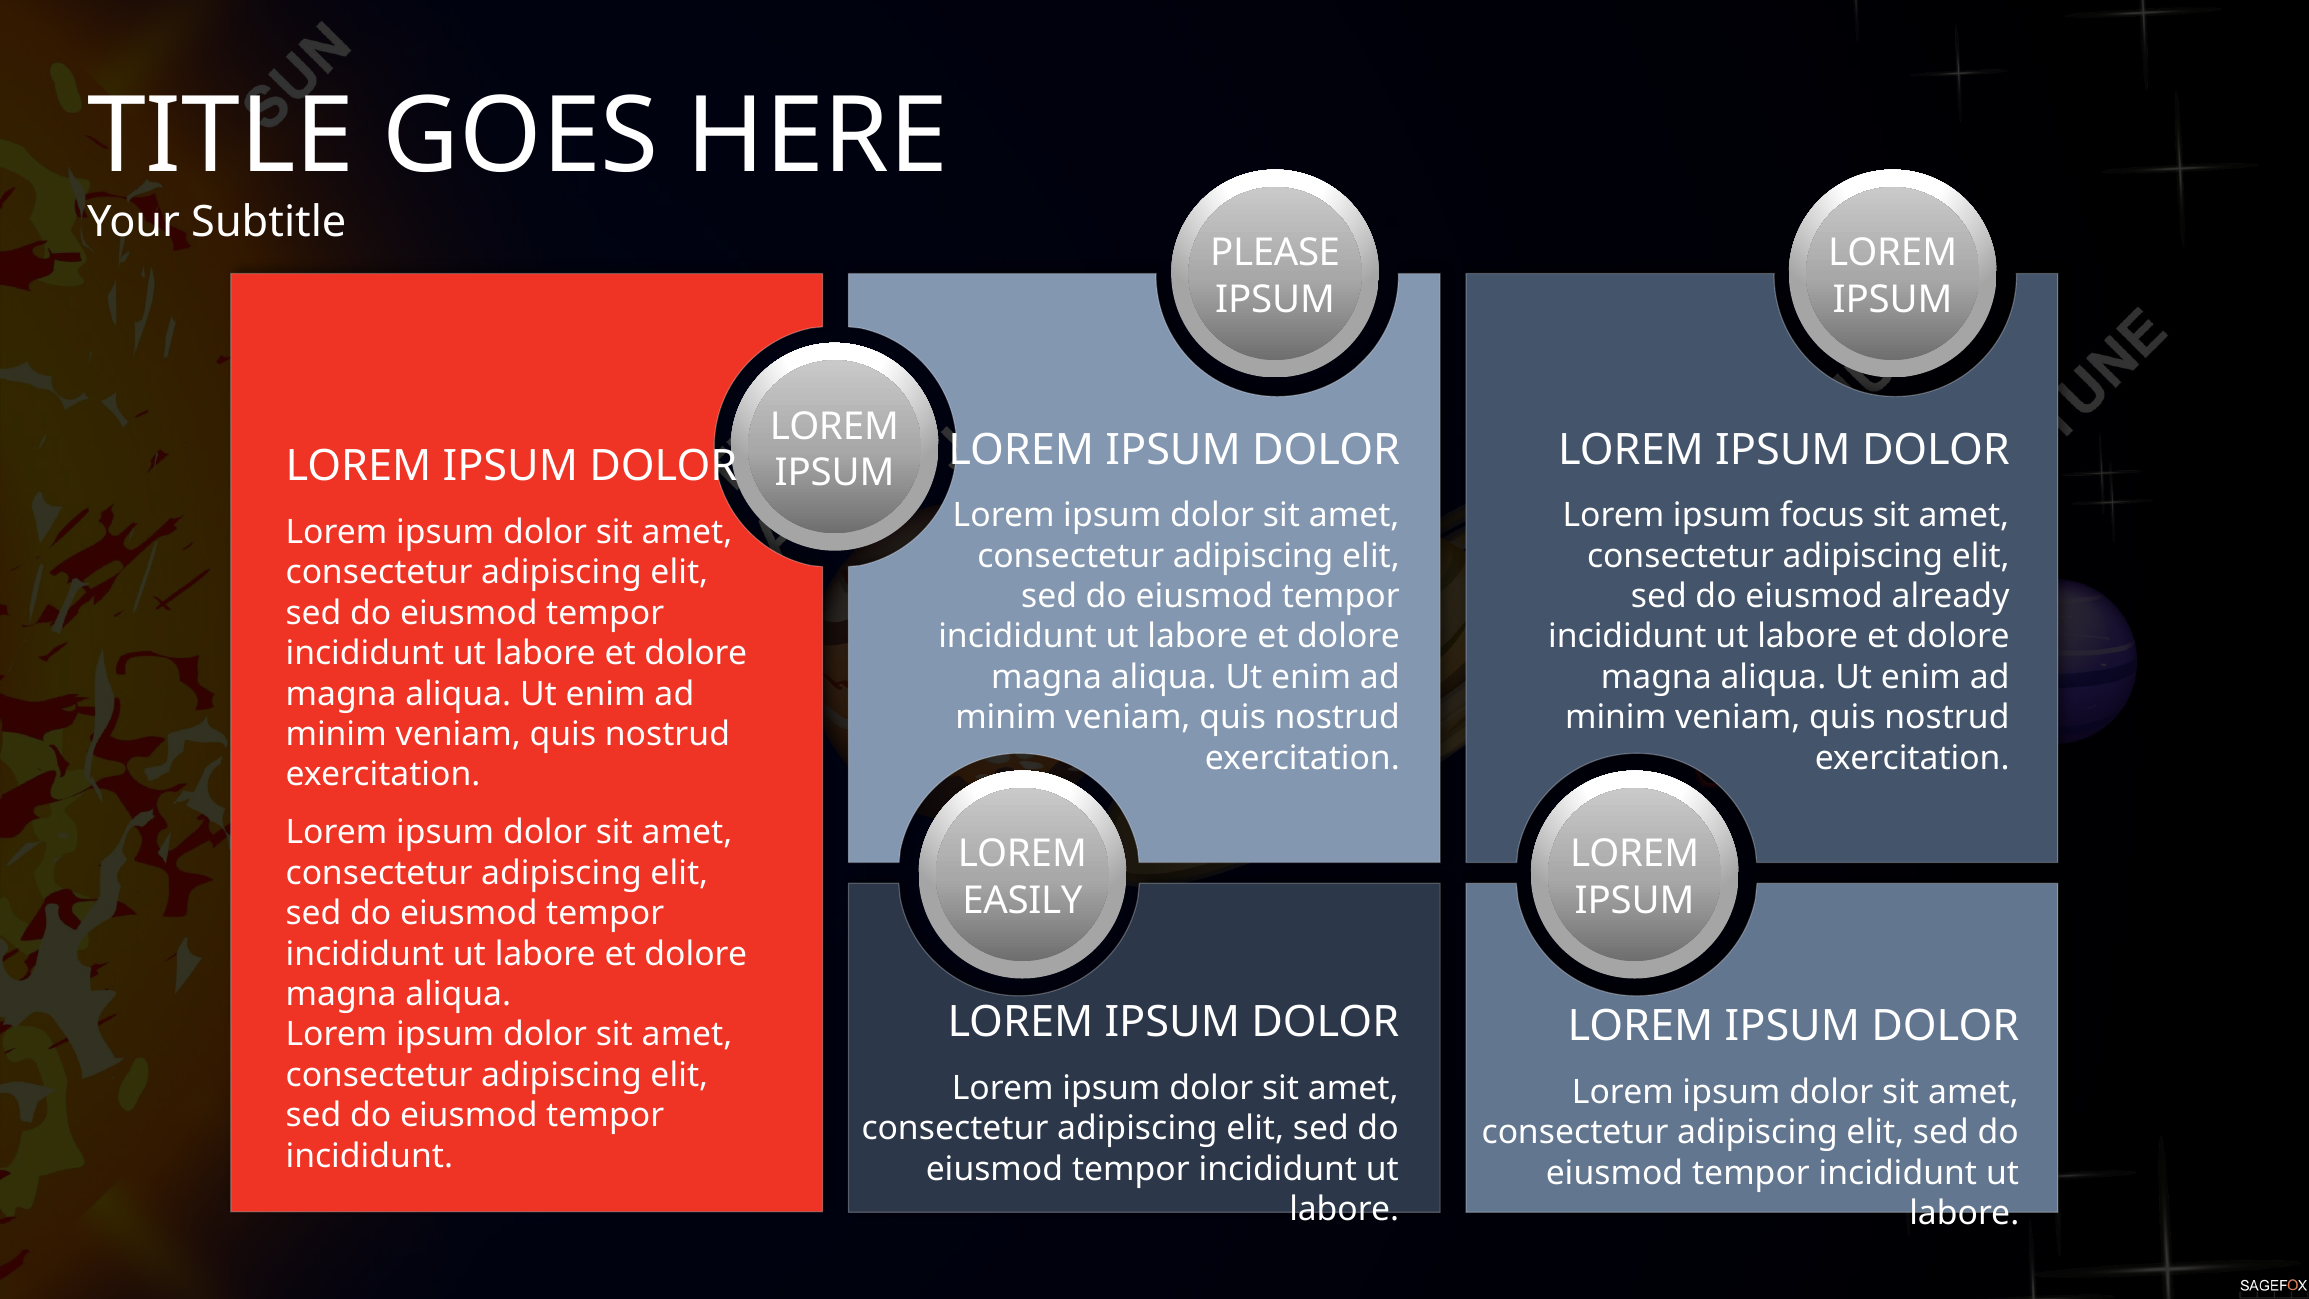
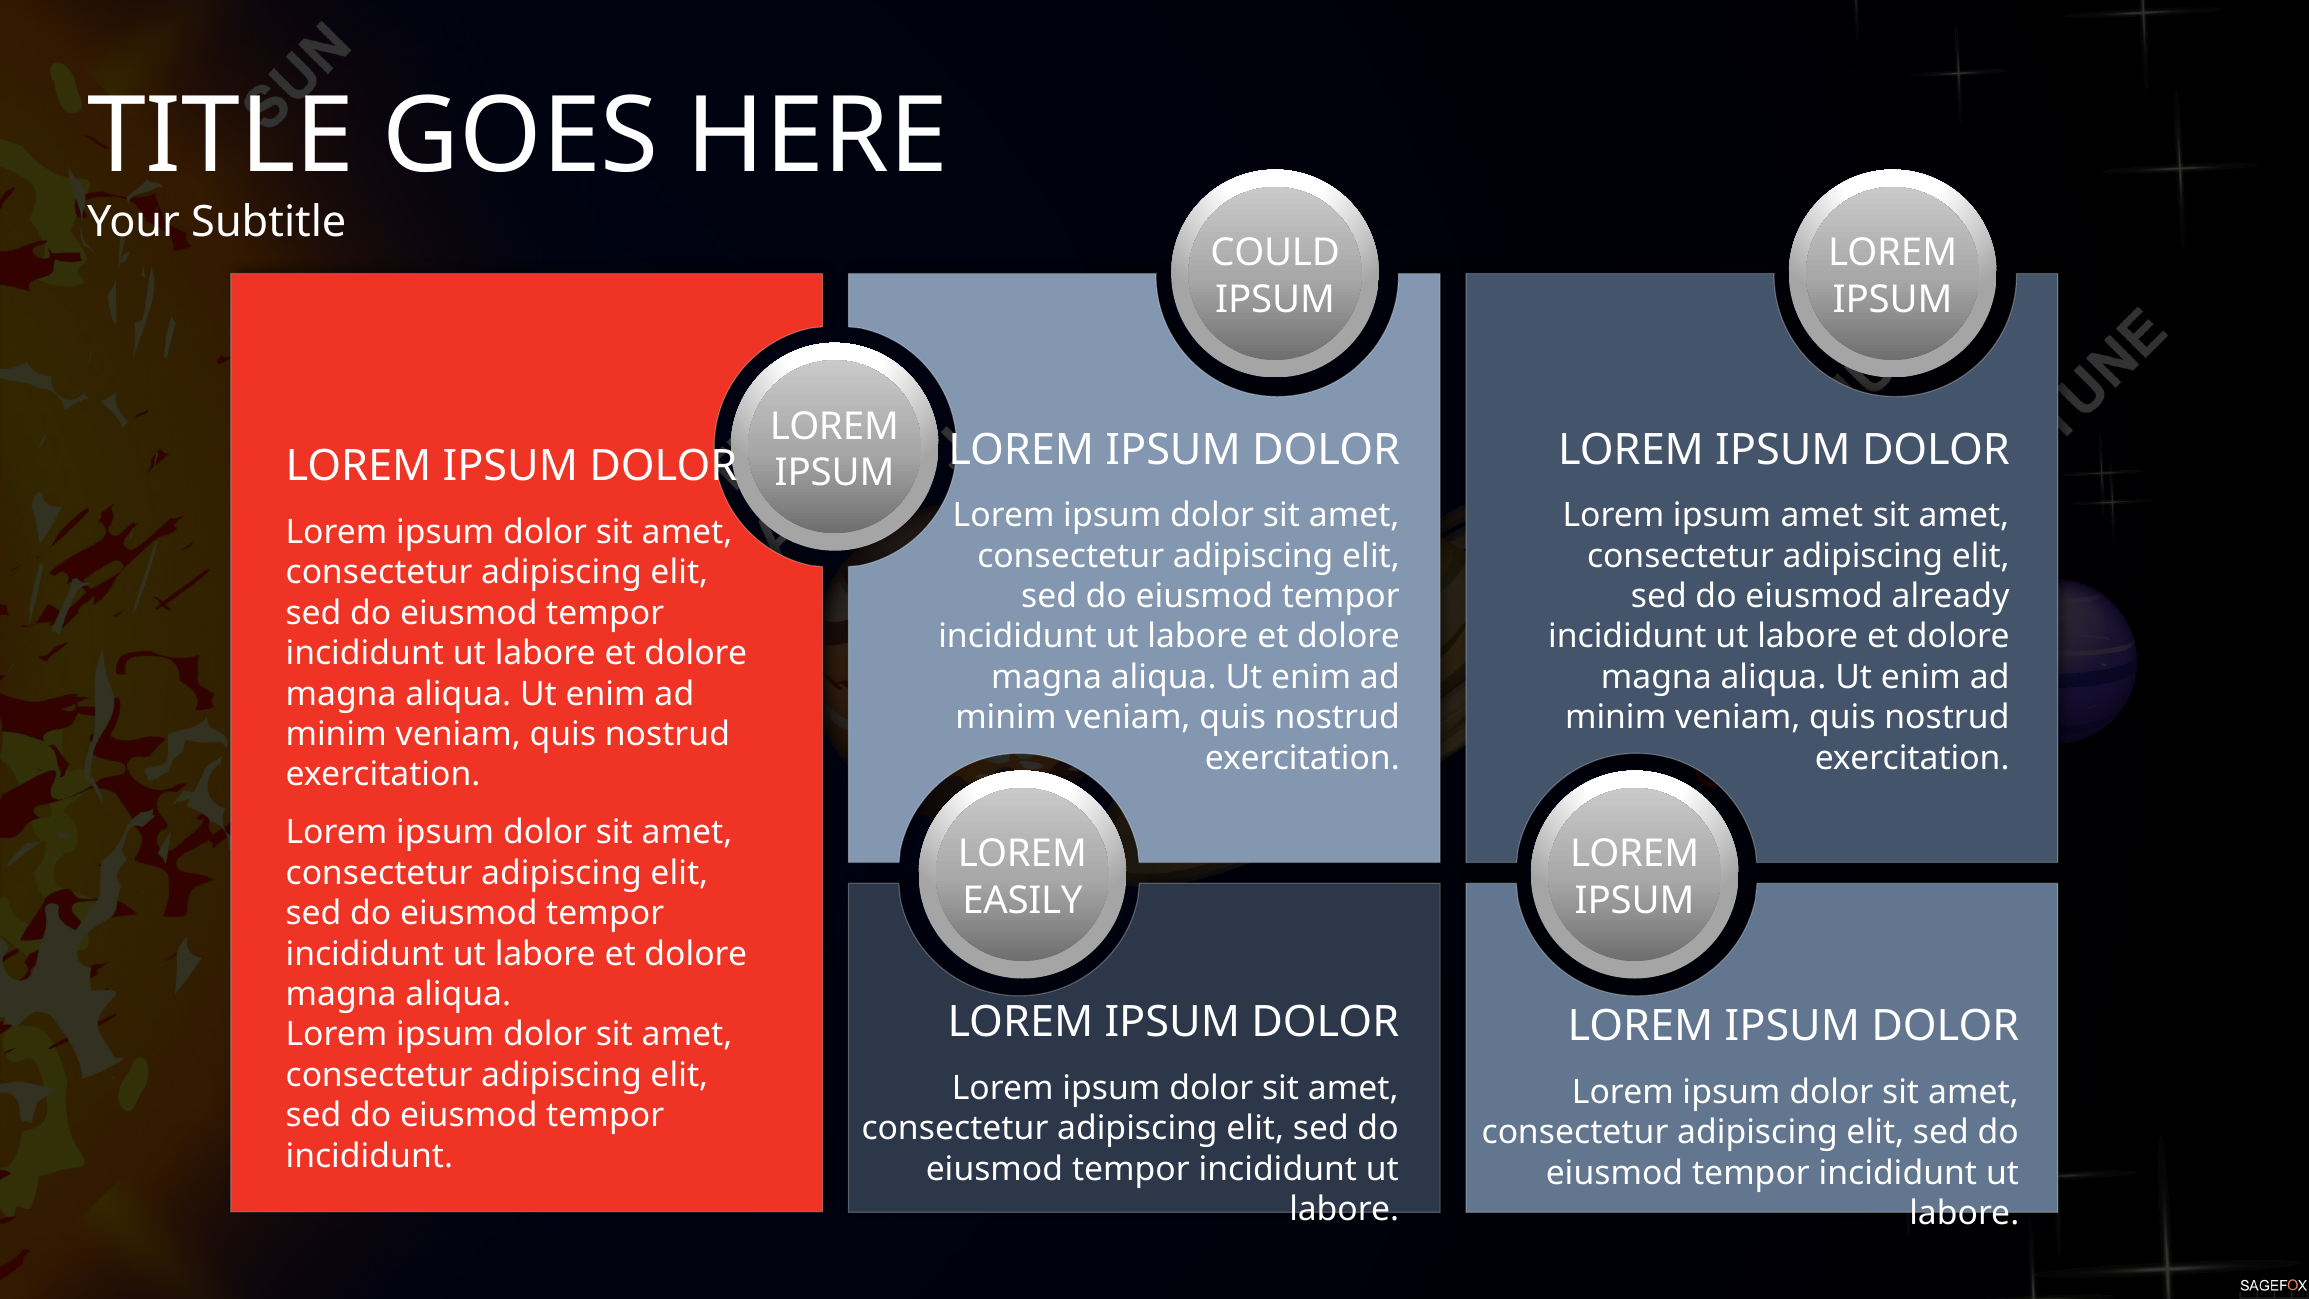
PLEASE: PLEASE -> COULD
ipsum focus: focus -> amet
